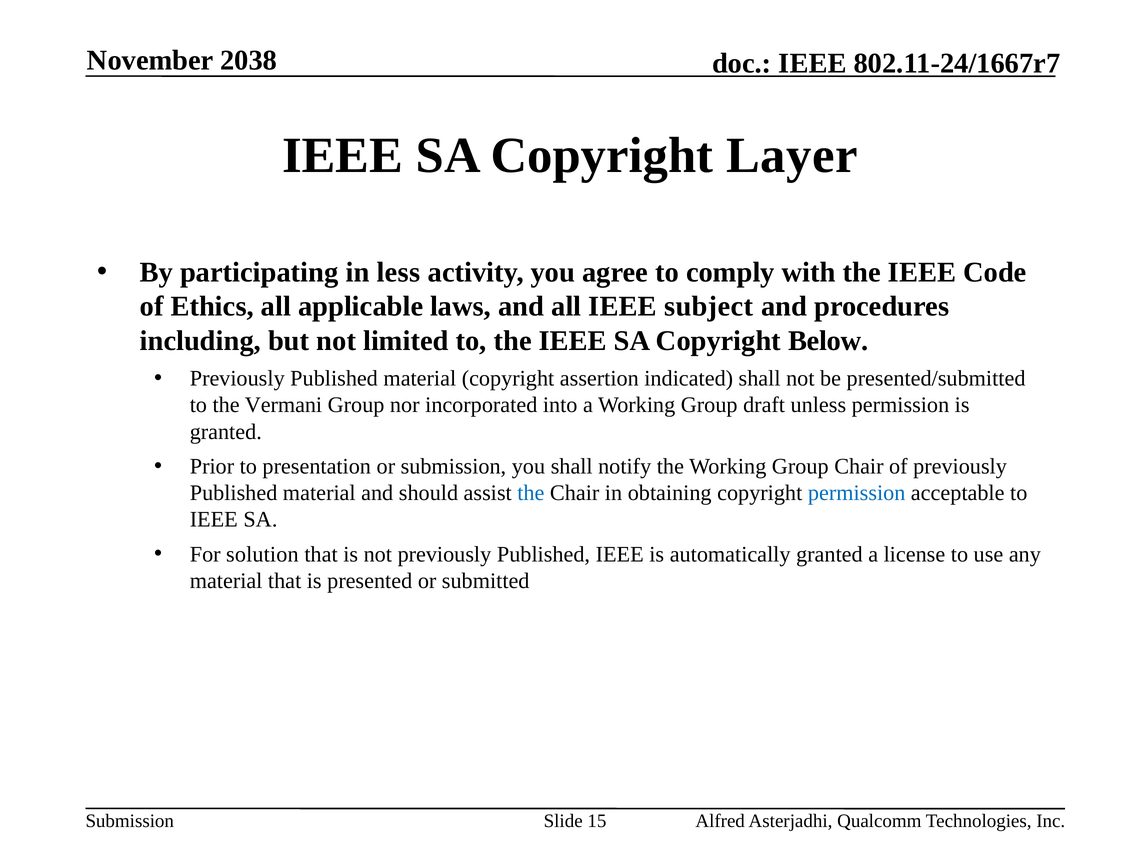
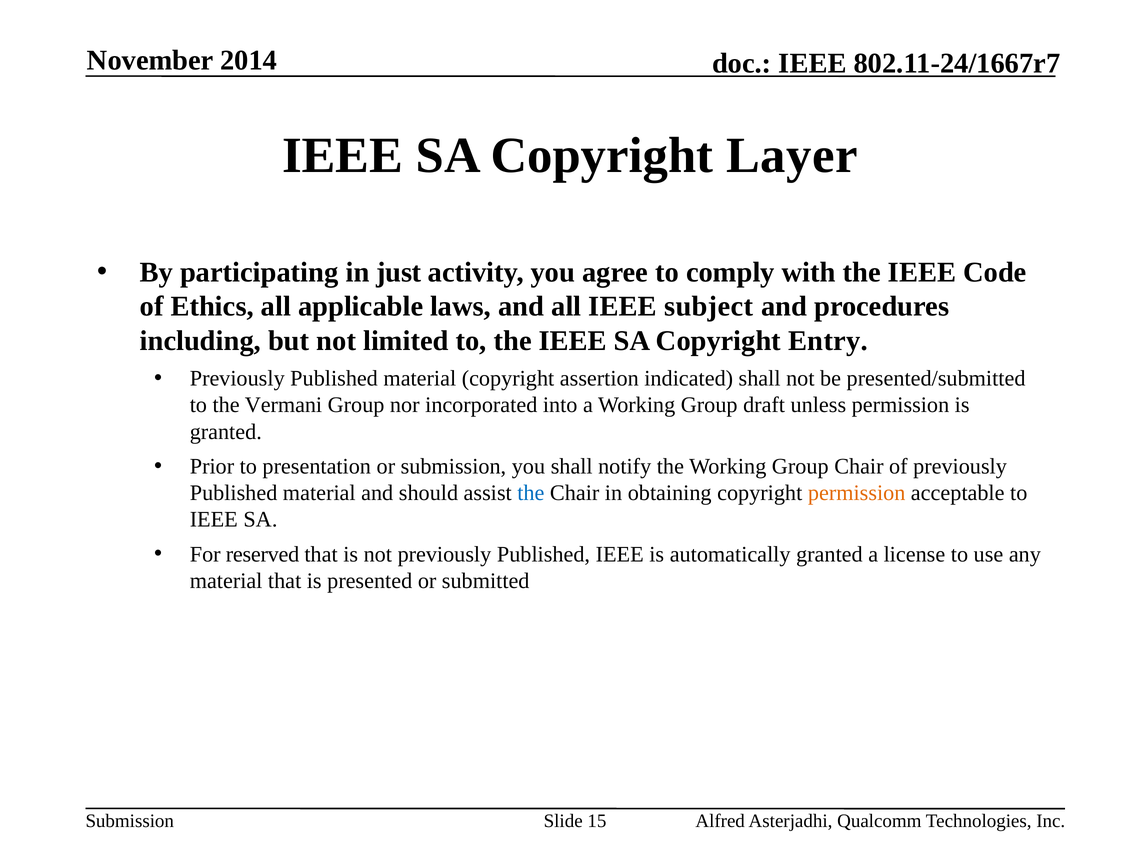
2038: 2038 -> 2014
less: less -> just
Below: Below -> Entry
permission at (857, 493) colour: blue -> orange
solution: solution -> reserved
